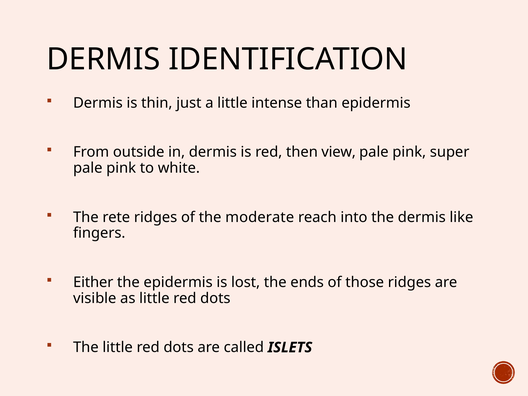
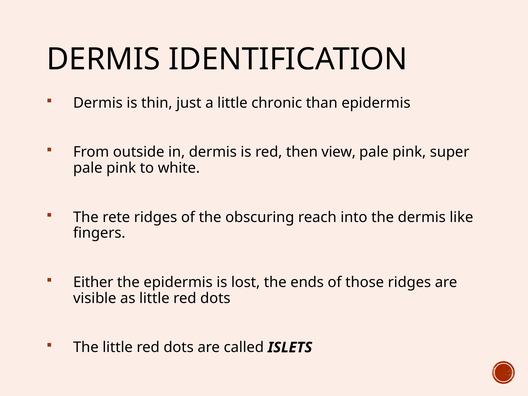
intense: intense -> chronic
moderate: moderate -> obscuring
